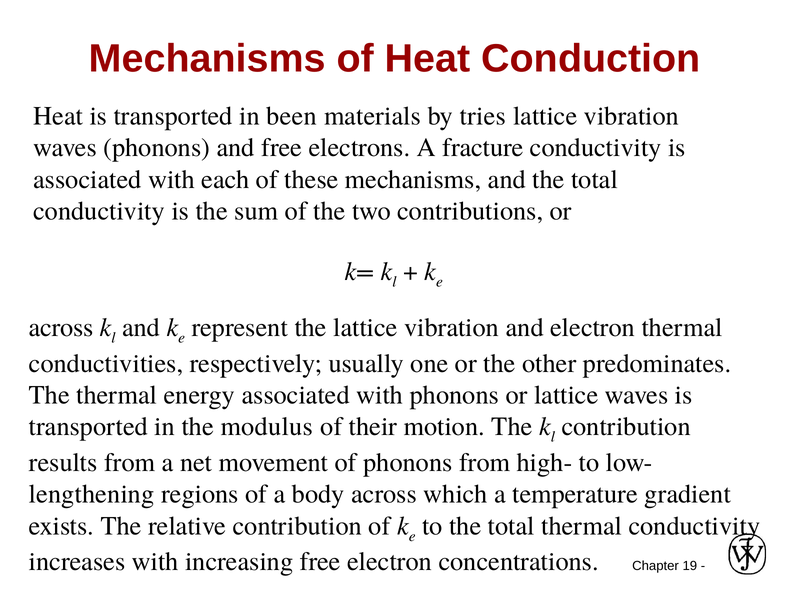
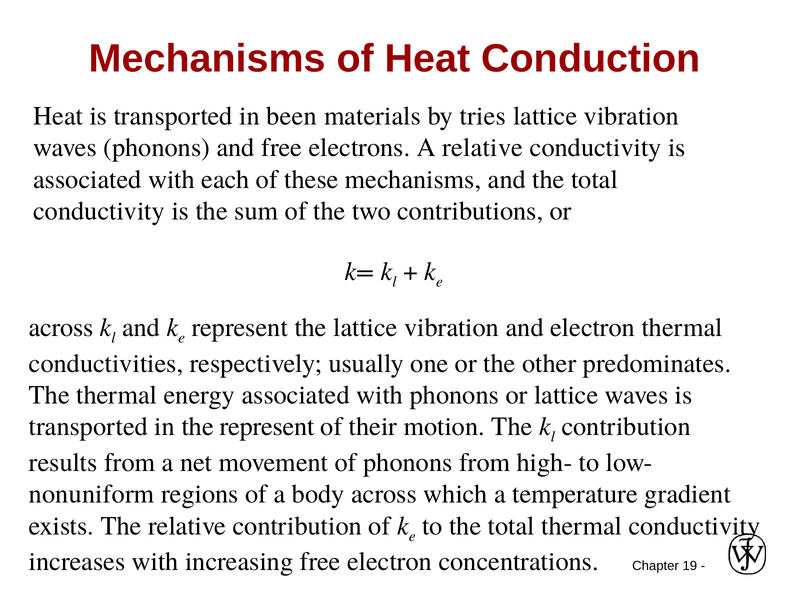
A fracture: fracture -> relative
the modulus: modulus -> represent
lengthening: lengthening -> nonuniform
